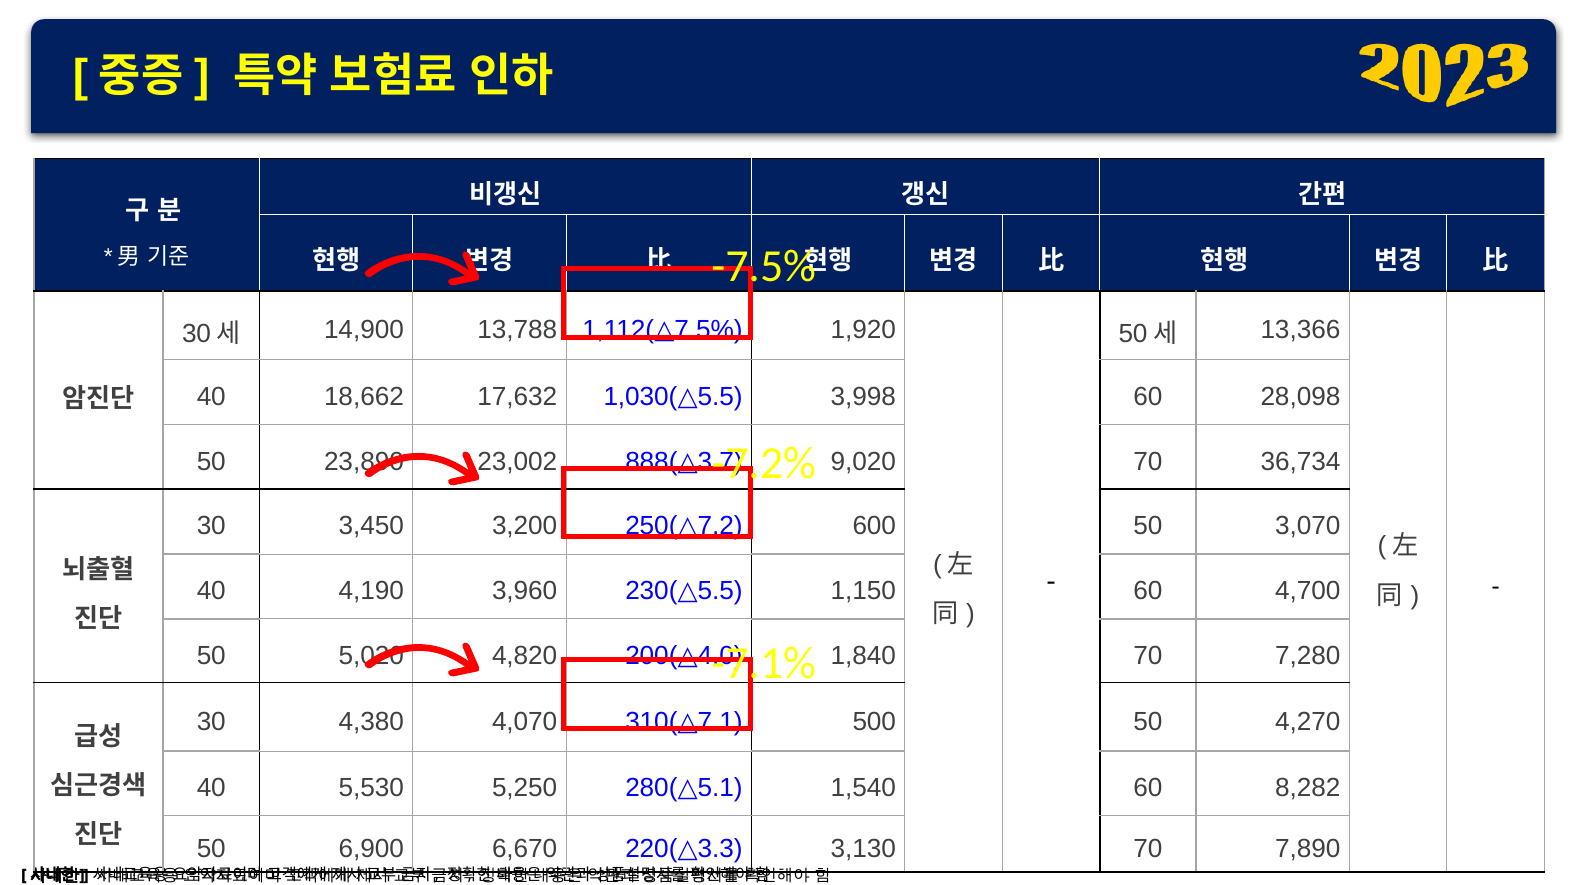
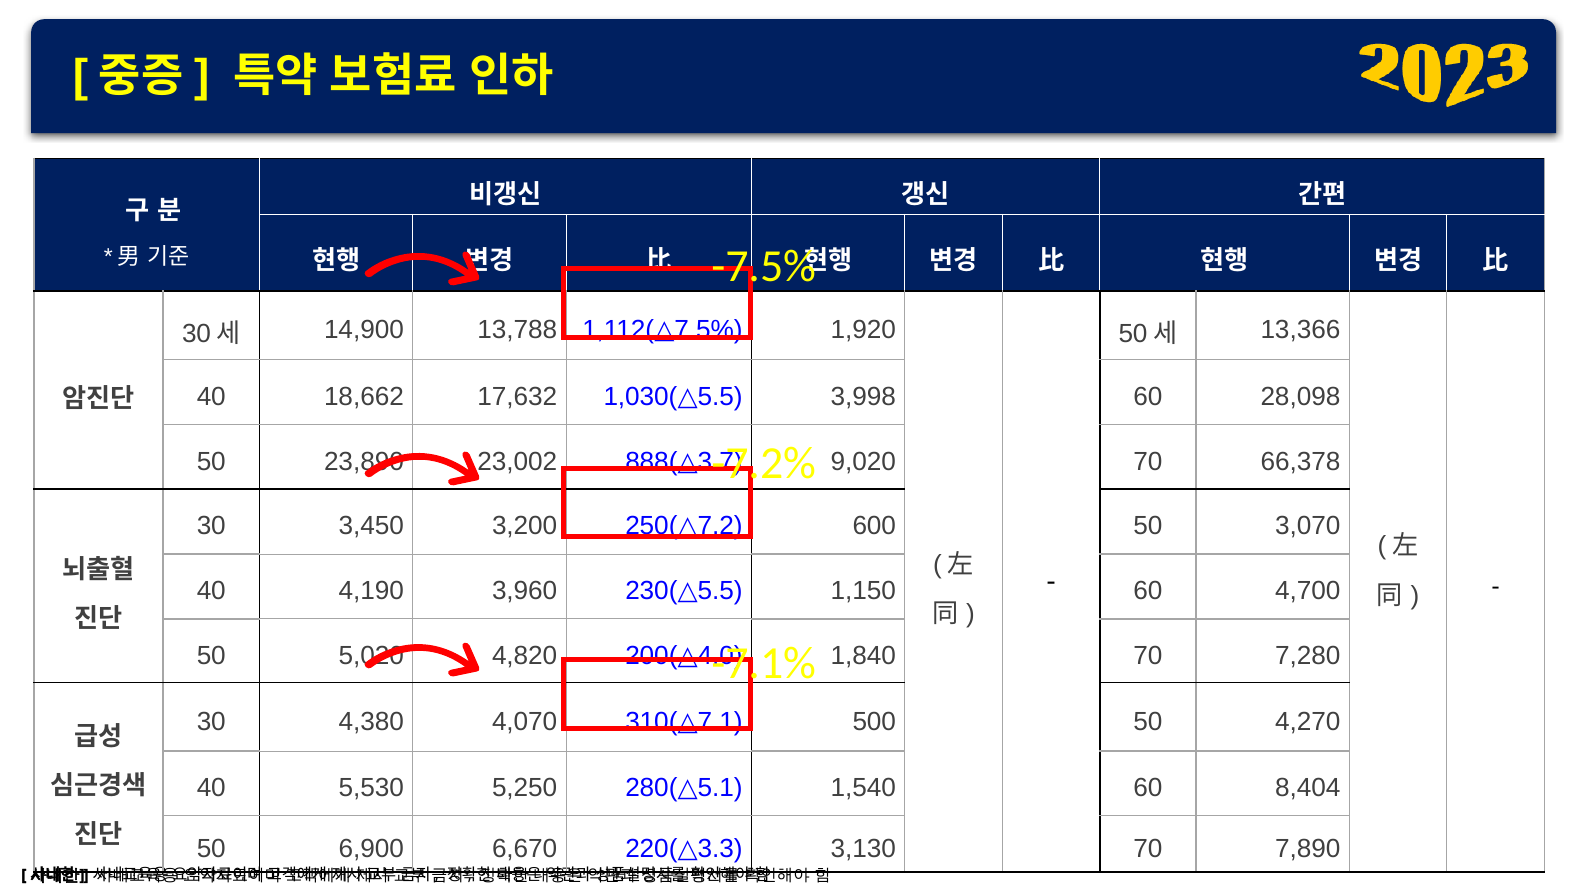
36,734: 36,734 -> 66,378
8,282: 8,282 -> 8,404
